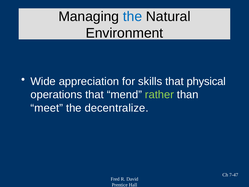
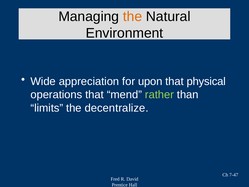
the at (133, 16) colour: blue -> orange
skills: skills -> upon
meet: meet -> limits
